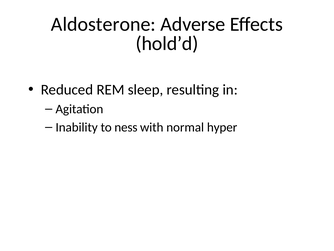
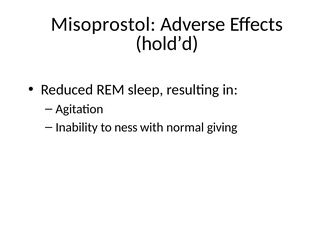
Aldosterone: Aldosterone -> Misoprostol
hyper: hyper -> giving
